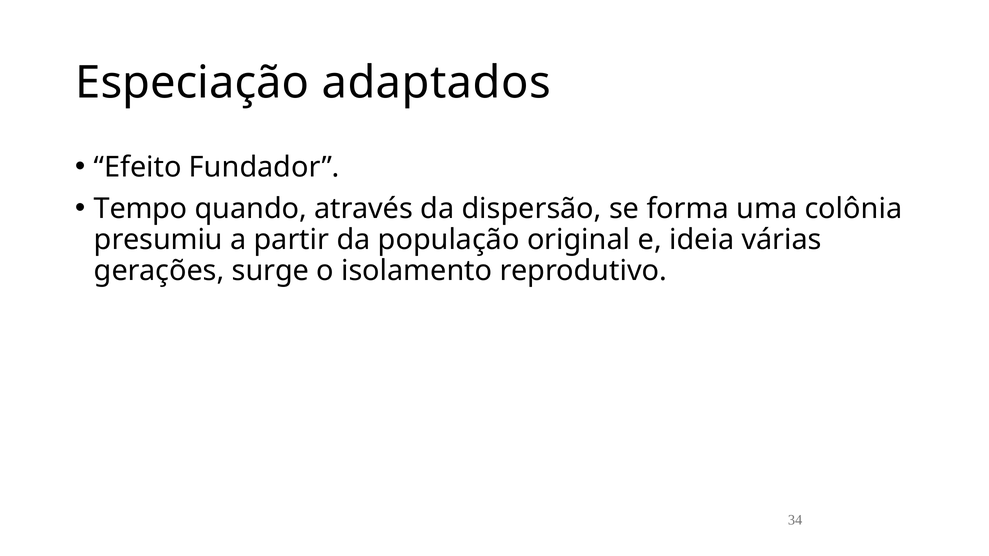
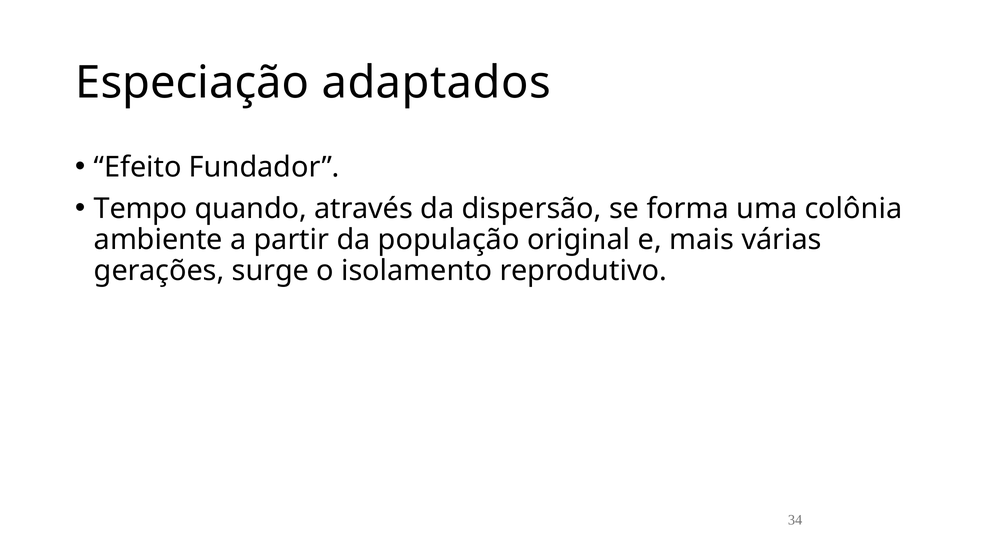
presumiu: presumiu -> ambiente
ideia: ideia -> mais
